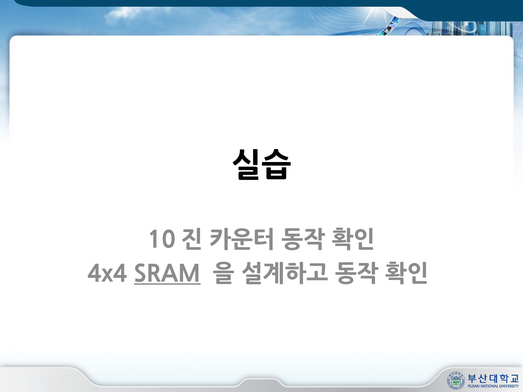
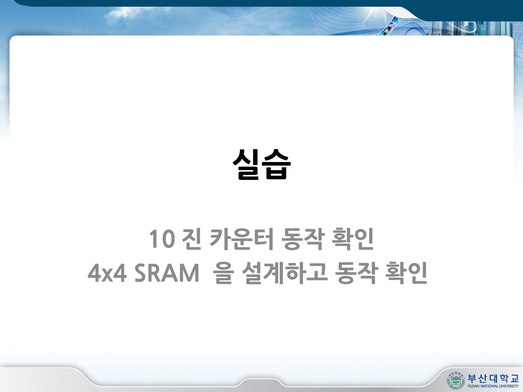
SRAM underline: present -> none
